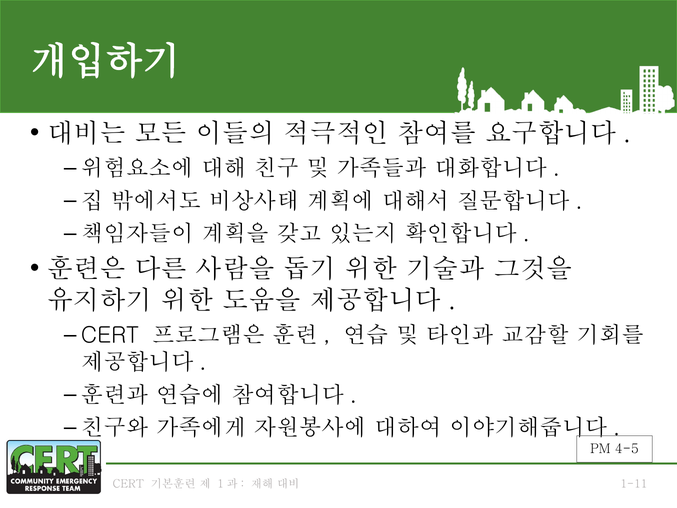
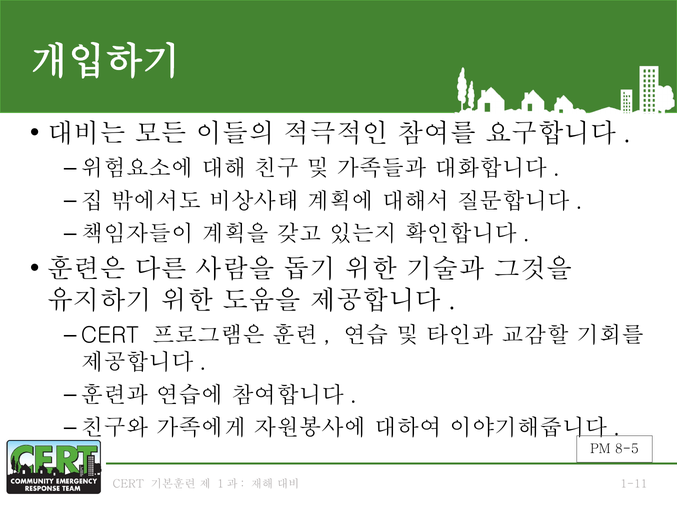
4-5: 4-5 -> 8-5
